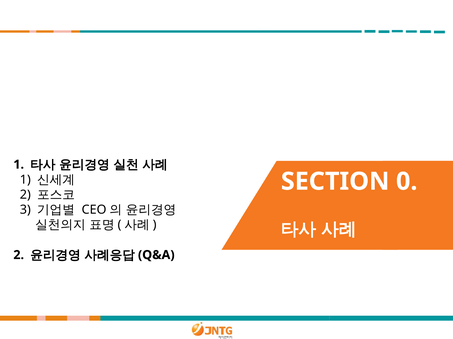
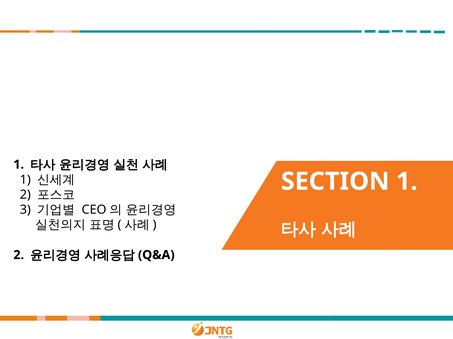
SECTION 0: 0 -> 1
